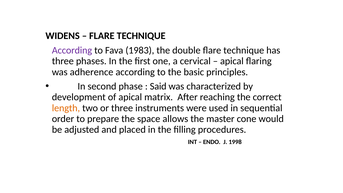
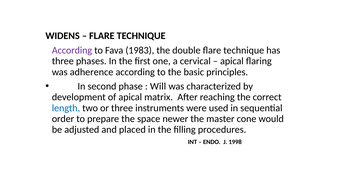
Said: Said -> Will
length colour: orange -> blue
allows: allows -> newer
